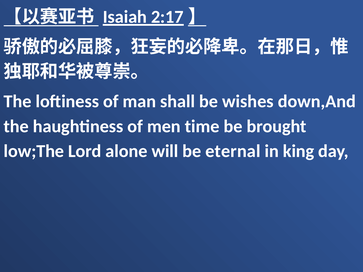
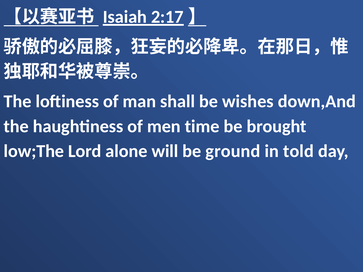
eternal: eternal -> ground
king: king -> told
